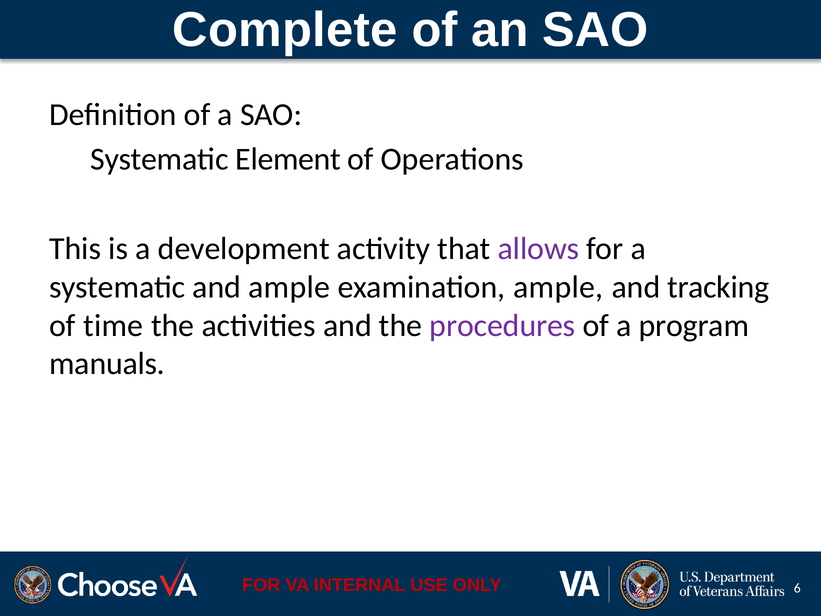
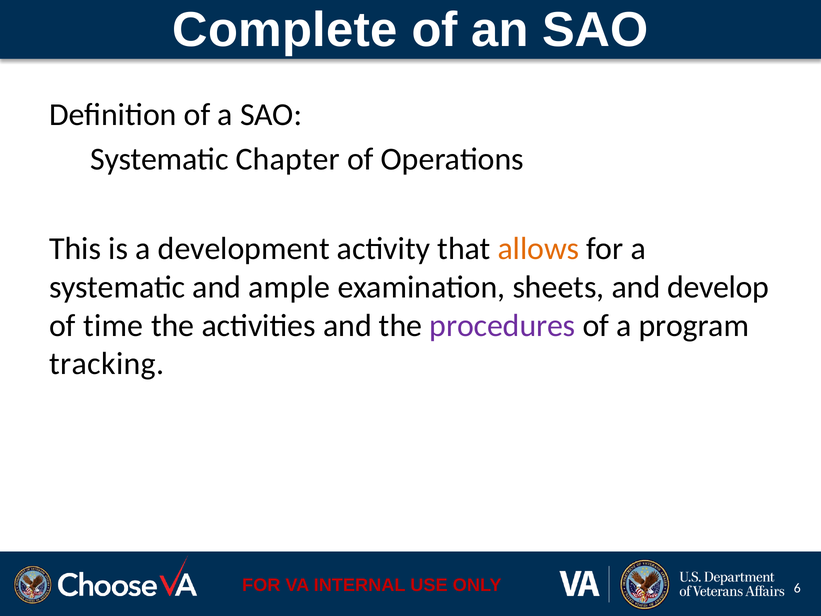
Element: Element -> Chapter
allows colour: purple -> orange
examination ample: ample -> sheets
tracking: tracking -> develop
manuals: manuals -> tracking
